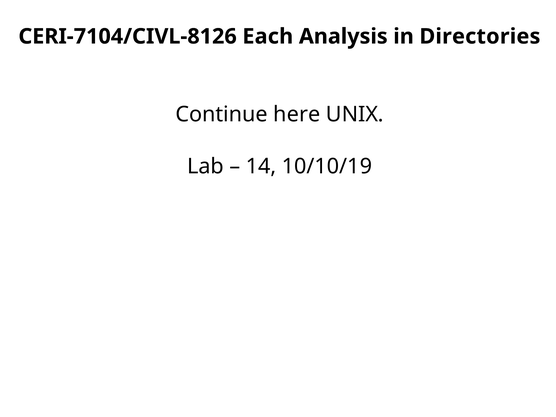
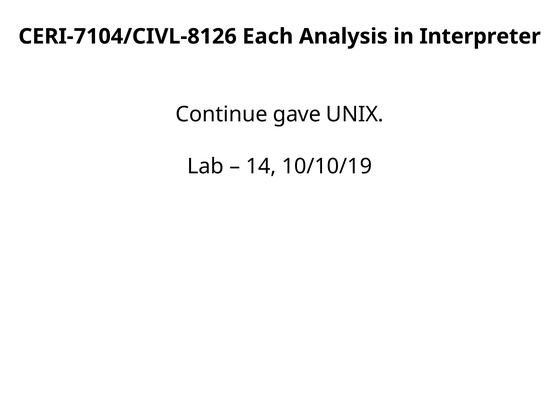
Directories: Directories -> Interpreter
here: here -> gave
